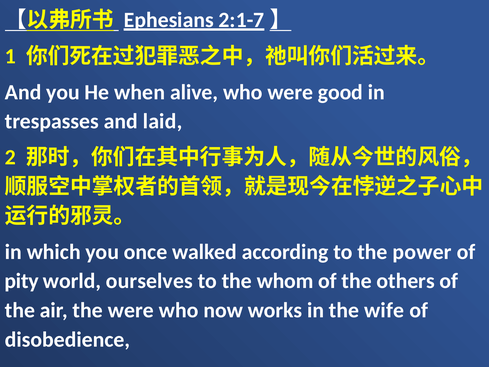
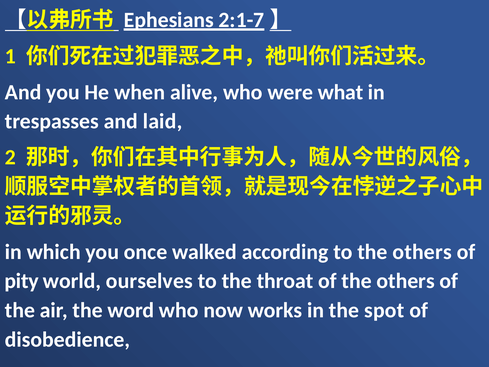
good: good -> what
to the power: power -> others
whom: whom -> throat
the were: were -> word
wife: wife -> spot
